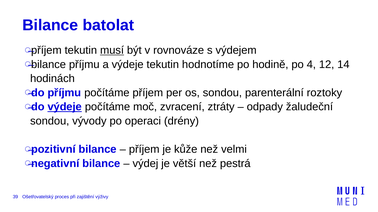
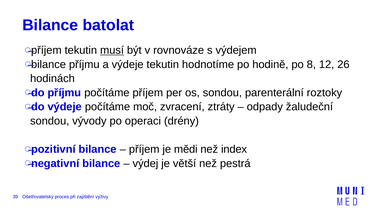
4: 4 -> 8
14: 14 -> 26
výdeje at (65, 107) underline: present -> none
kůže: kůže -> mědi
velmi: velmi -> index
